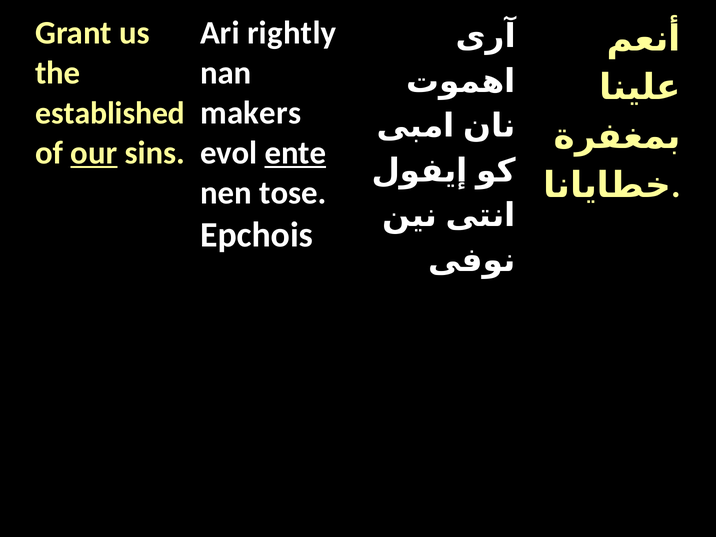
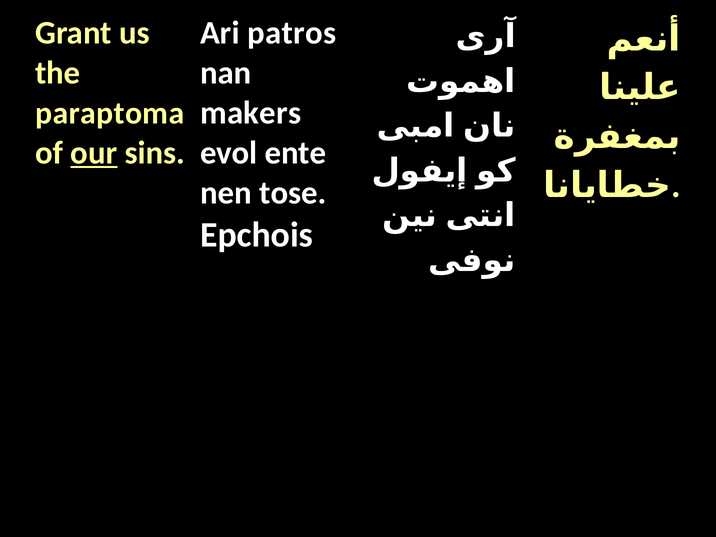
rightly: rightly -> patros
established: established -> paraptoma
ente underline: present -> none
